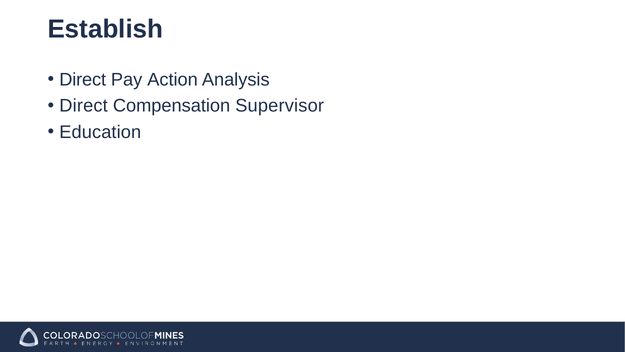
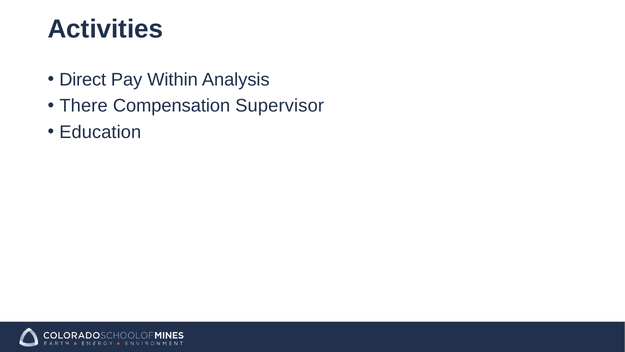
Establish: Establish -> Activities
Action: Action -> Within
Direct at (84, 106): Direct -> There
